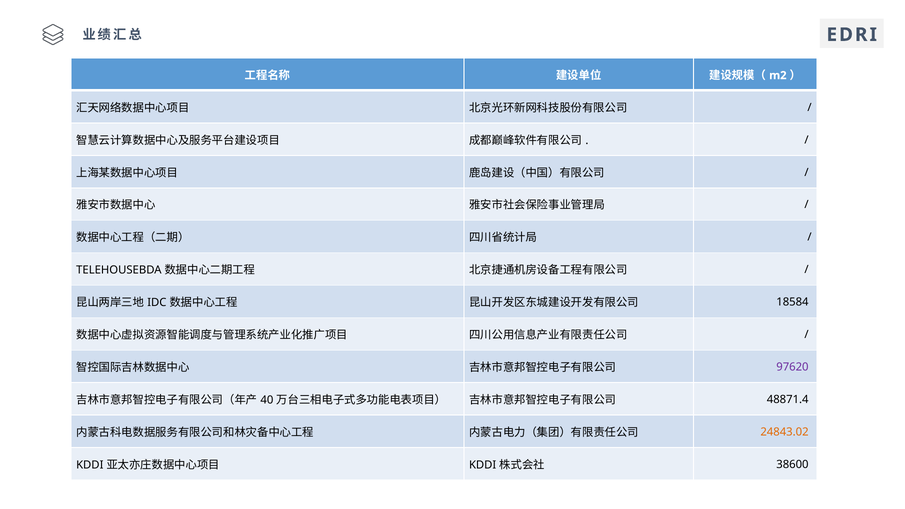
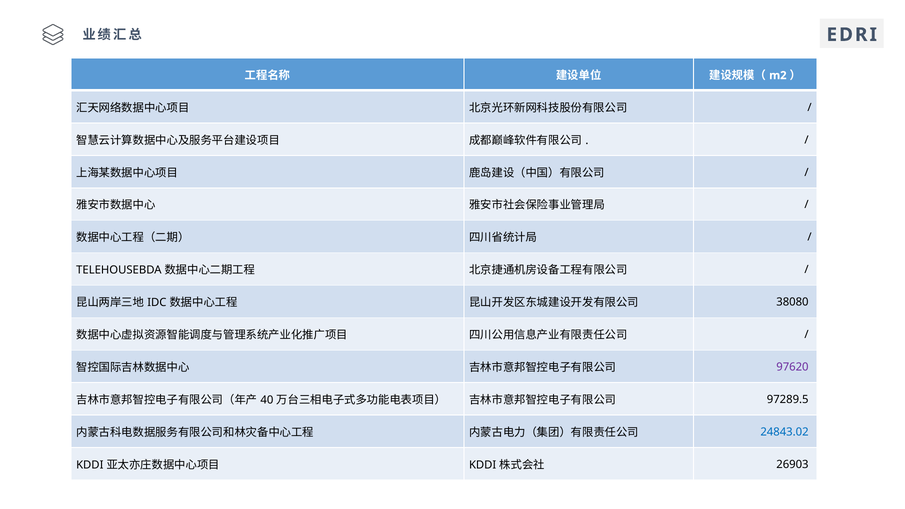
18584: 18584 -> 38080
48871.4: 48871.4 -> 97289.5
24843.02 colour: orange -> blue
38600: 38600 -> 26903
